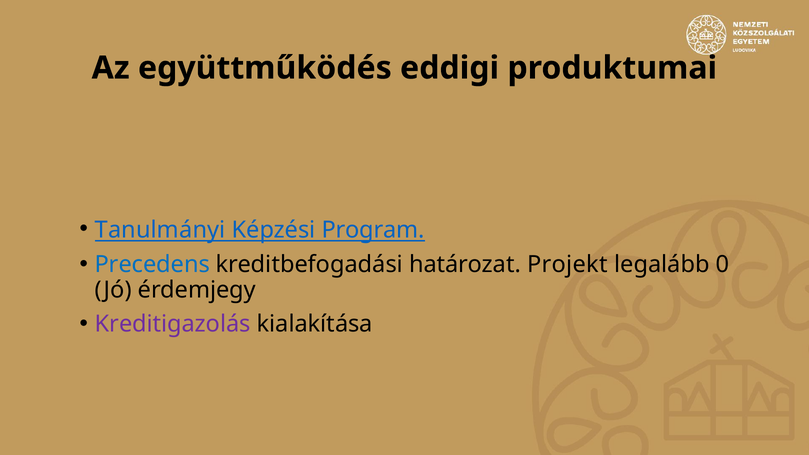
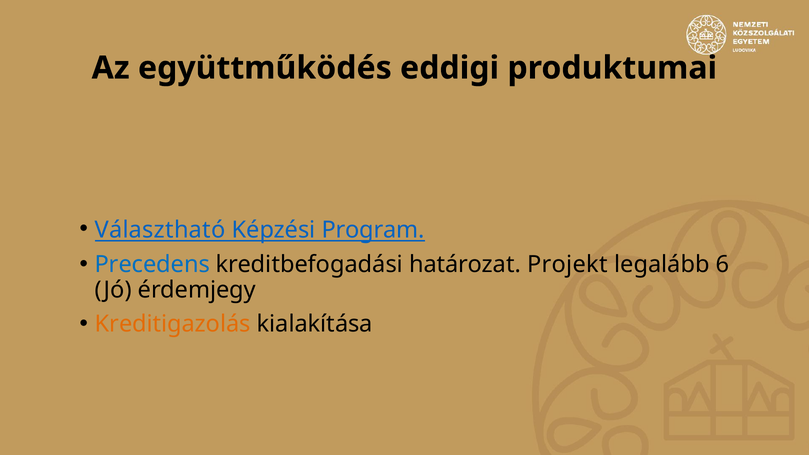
Tanulmányi: Tanulmányi -> Választható
0: 0 -> 6
Kreditigazolás colour: purple -> orange
